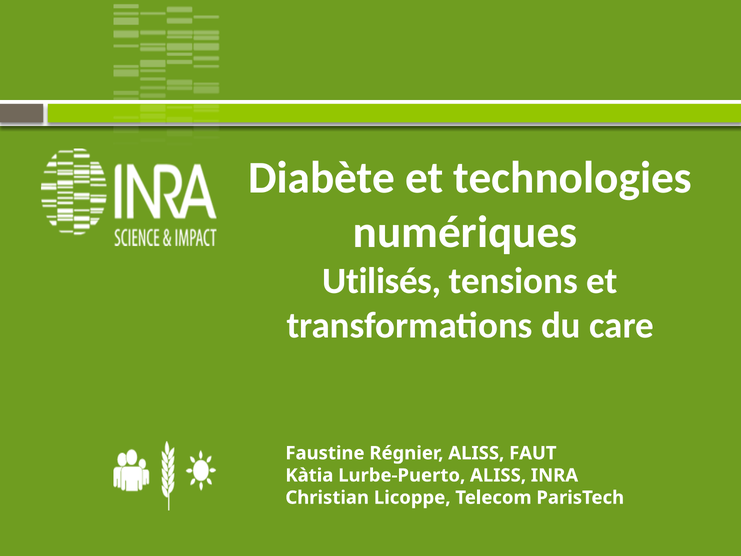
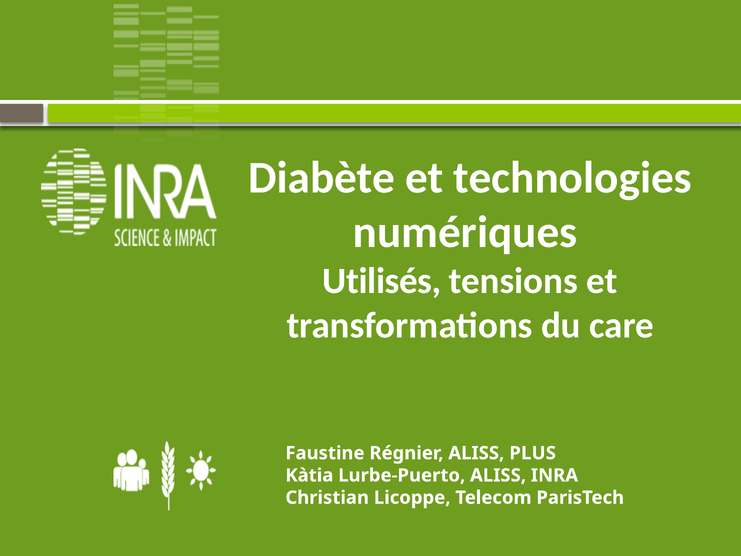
FAUT: FAUT -> PLUS
